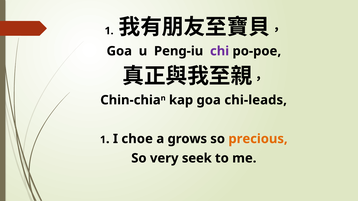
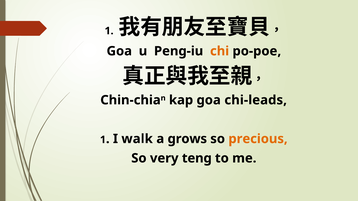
chi colour: purple -> orange
choe: choe -> walk
seek: seek -> teng
